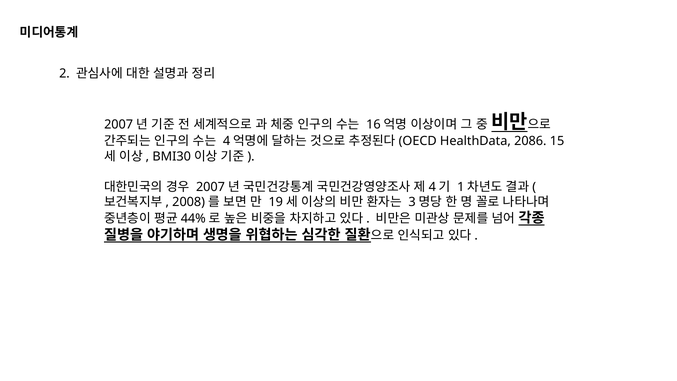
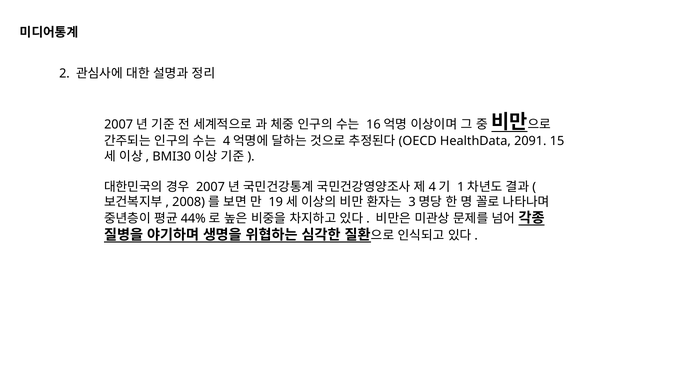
2086: 2086 -> 2091
